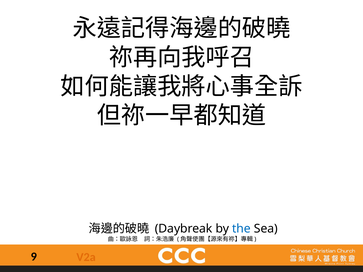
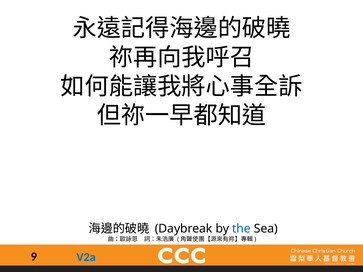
V2a colour: orange -> blue
